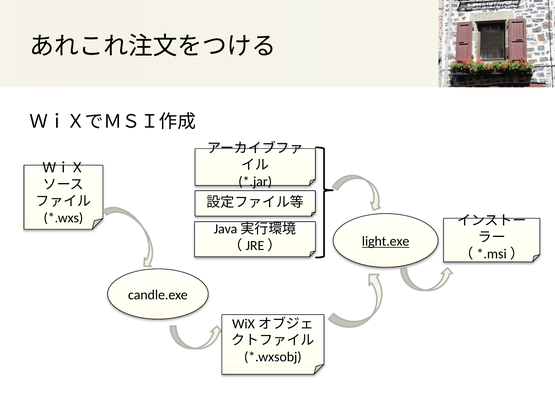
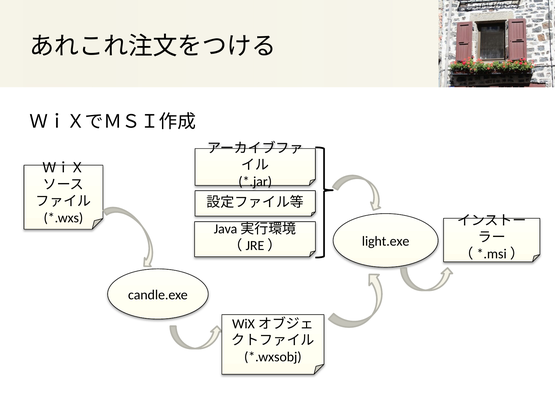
light.exe underline: present -> none
